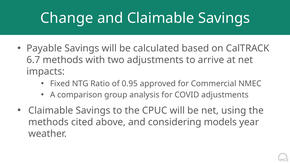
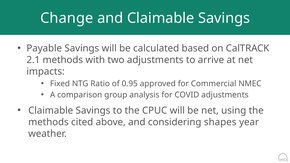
6.7: 6.7 -> 2.1
models: models -> shapes
